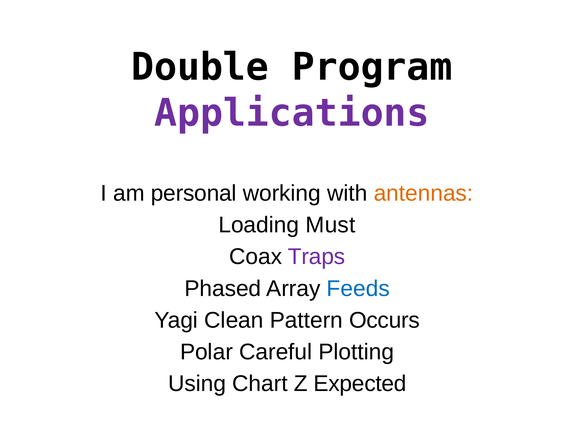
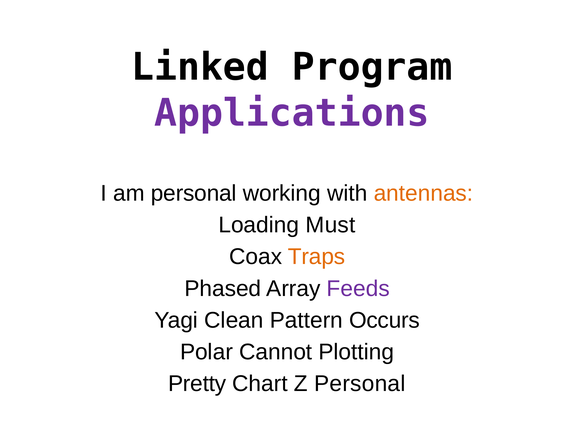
Double: Double -> Linked
Traps colour: purple -> orange
Feeds colour: blue -> purple
Careful: Careful -> Cannot
Using: Using -> Pretty
Z Expected: Expected -> Personal
